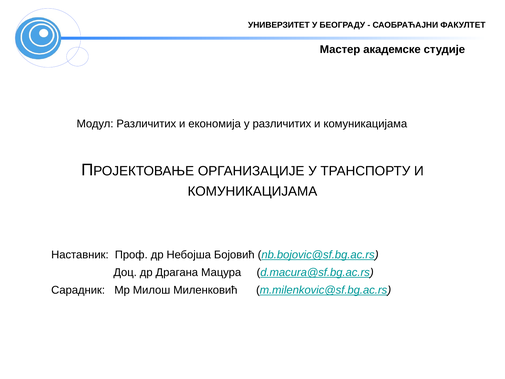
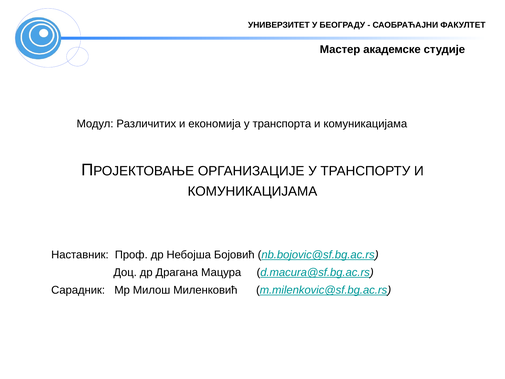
у различитих: различитих -> транспорта
